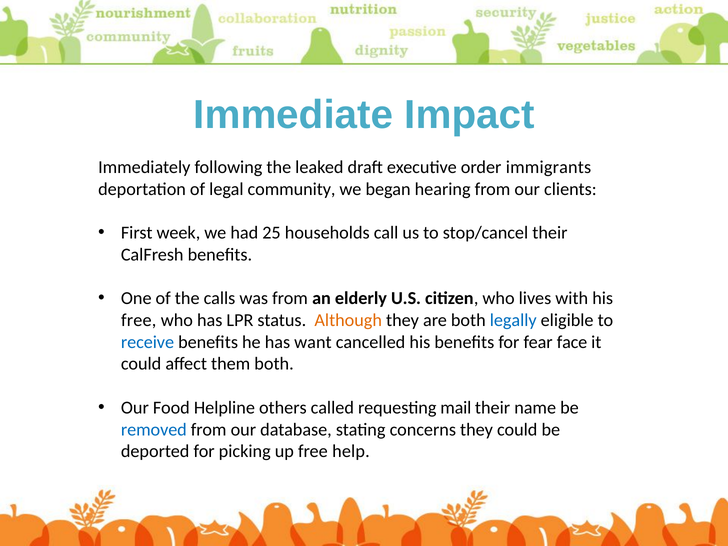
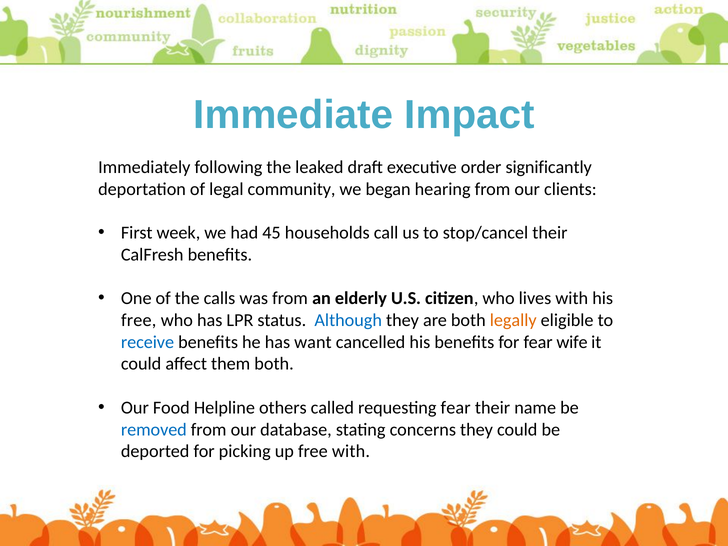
immigrants: immigrants -> significantly
25: 25 -> 45
Although colour: orange -> blue
legally colour: blue -> orange
face: face -> wife
requesting mail: mail -> fear
free help: help -> with
